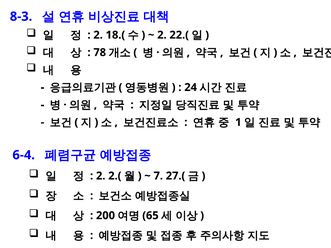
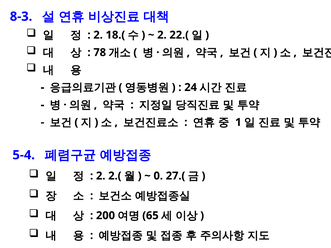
6-4: 6-4 -> 5-4
7: 7 -> 0
